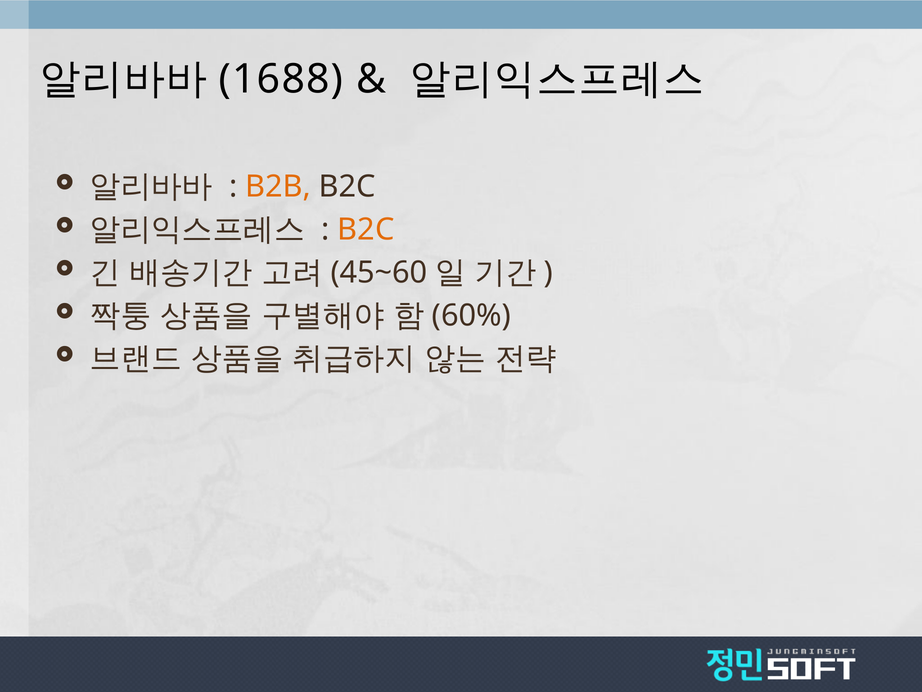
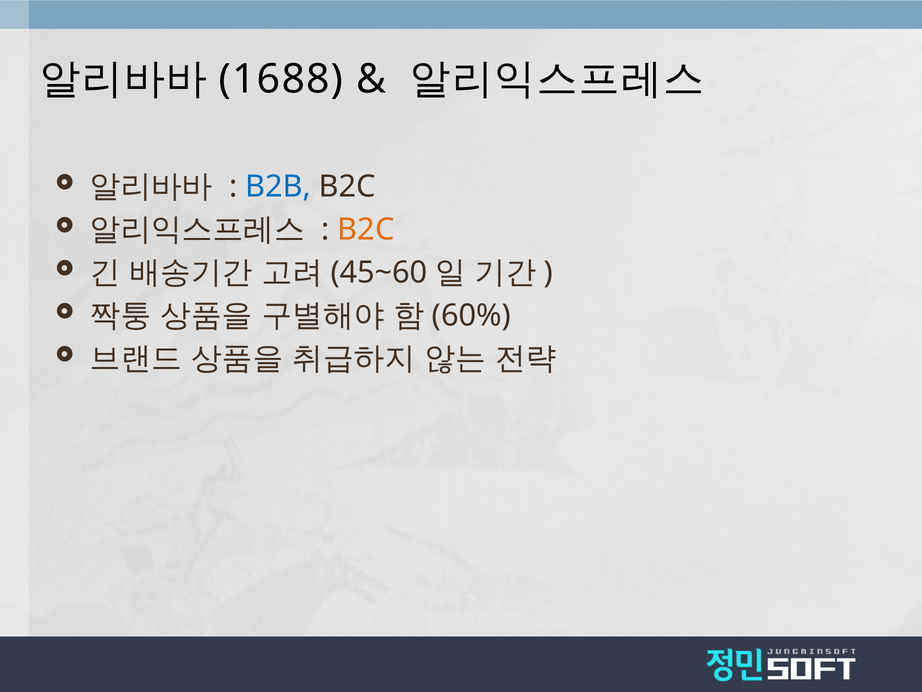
B2B colour: orange -> blue
